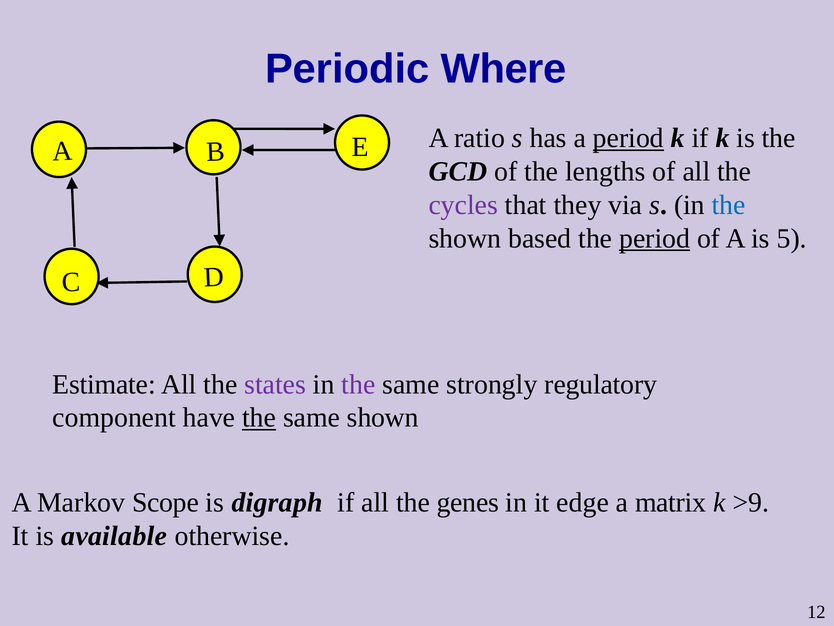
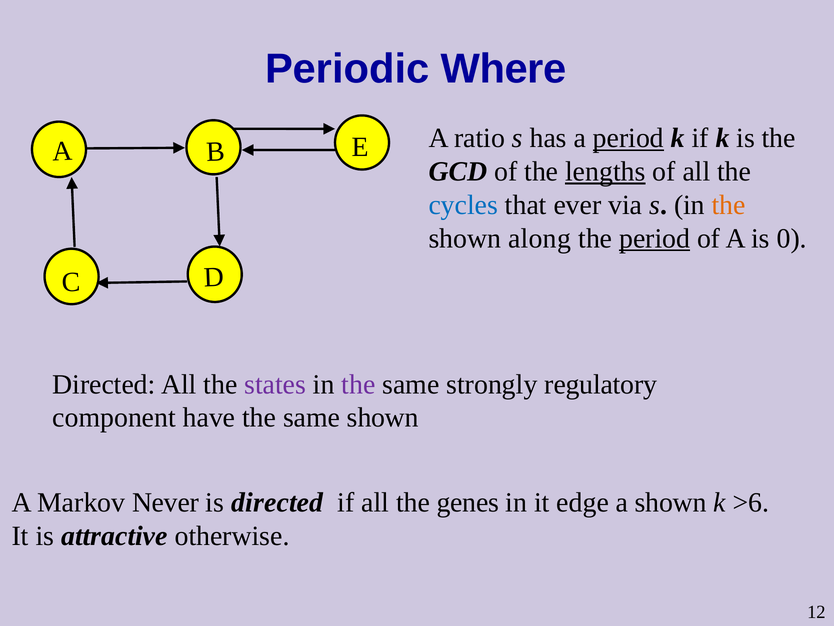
lengths underline: none -> present
cycles colour: purple -> blue
they: they -> ever
the at (729, 205) colour: blue -> orange
based: based -> along
5: 5 -> 0
Estimate at (104, 384): Estimate -> Directed
the at (259, 417) underline: present -> none
Scope: Scope -> Never
is digraph: digraph -> directed
a matrix: matrix -> shown
>9: >9 -> >6
available: available -> attractive
